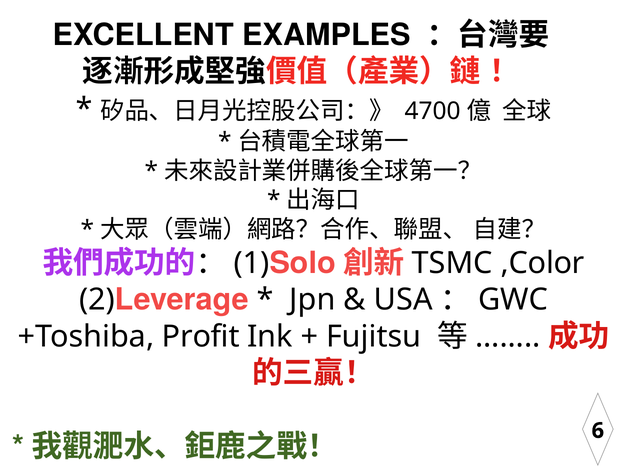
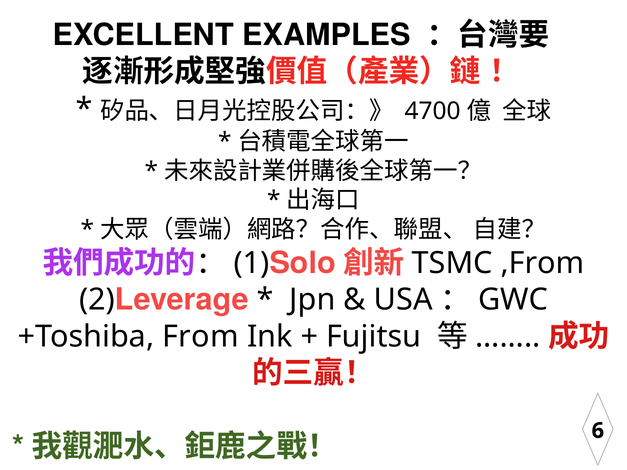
,Color: ,Color -> ,From
Profit: Profit -> From
